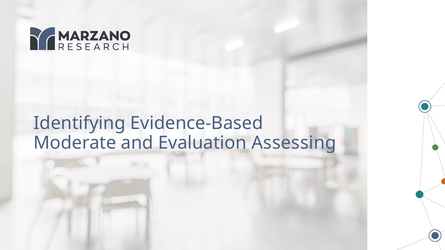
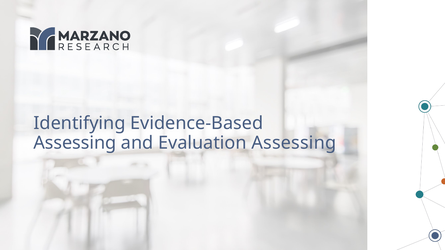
Moderate at (75, 143): Moderate -> Assessing
